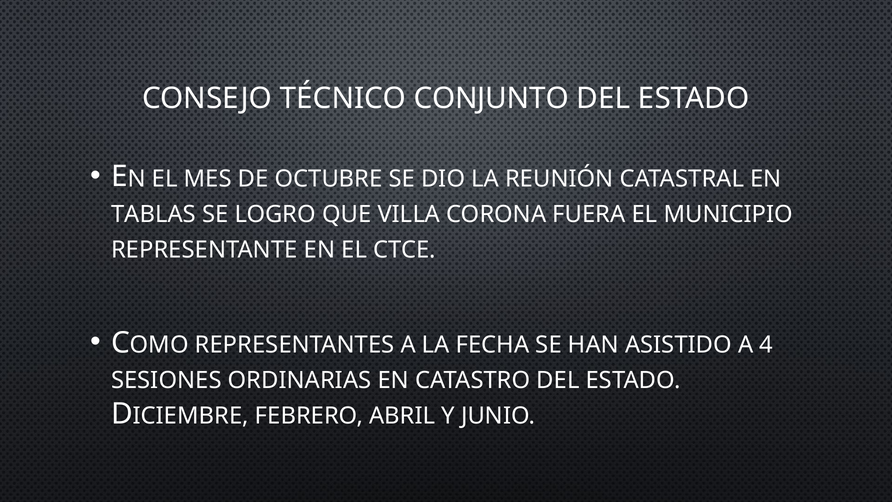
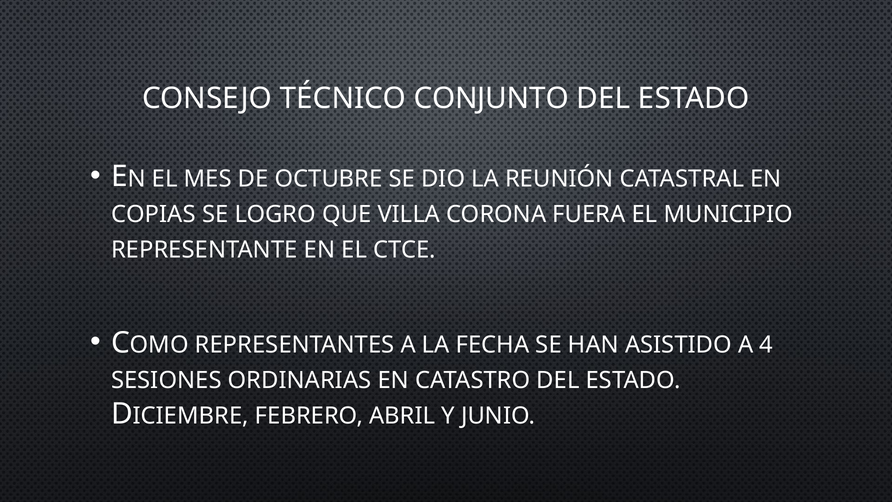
TABLAS: TABLAS -> COPIAS
